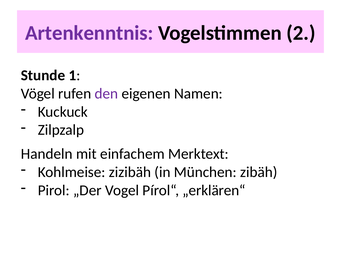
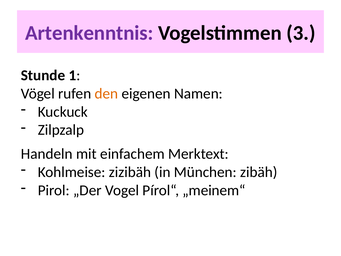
2: 2 -> 3
den colour: purple -> orange
„erklären“: „erklären“ -> „meinem“
